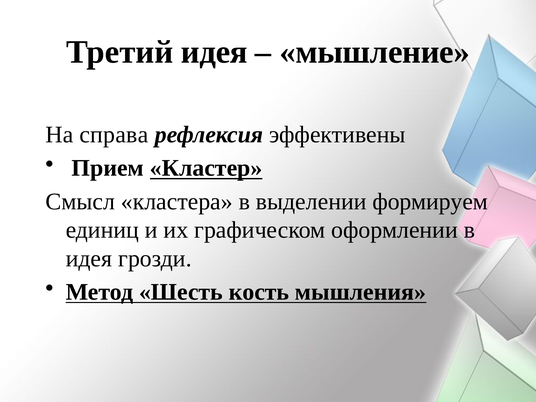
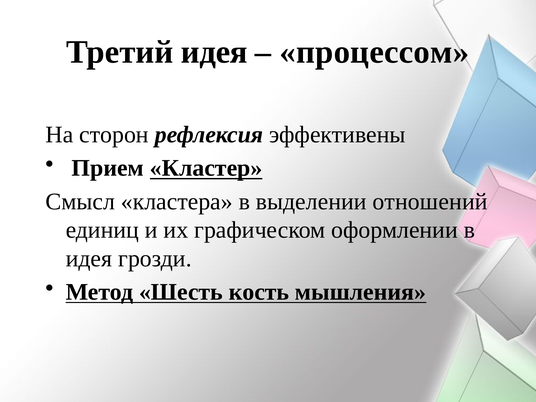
мышление: мышление -> процессом
справа: справа -> сторон
формируем: формируем -> отношений
